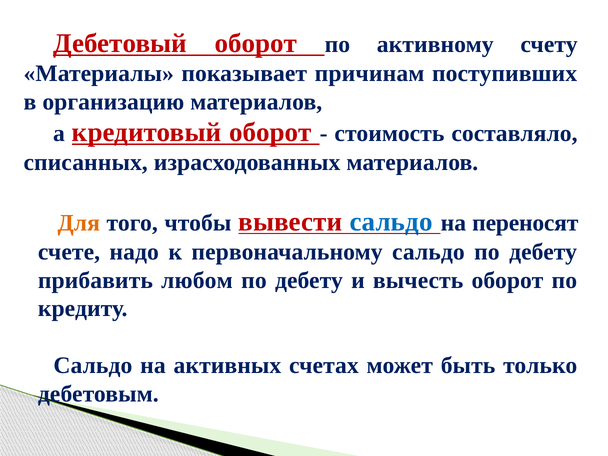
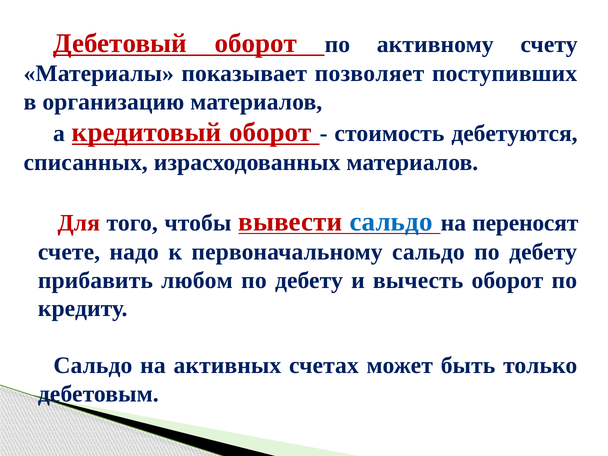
причинам: причинам -> позволяет
составляло: составляло -> дебетуются
Для colour: orange -> red
